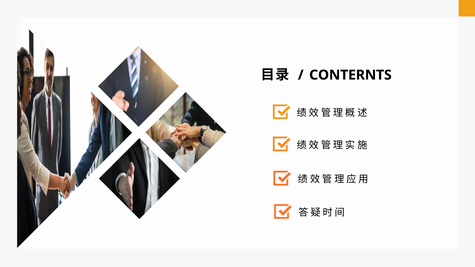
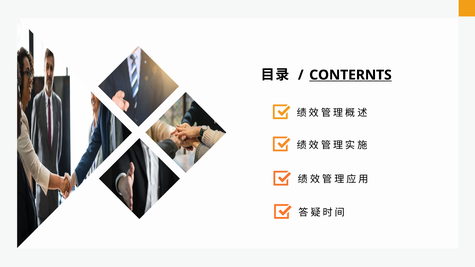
CONTERNTS underline: none -> present
